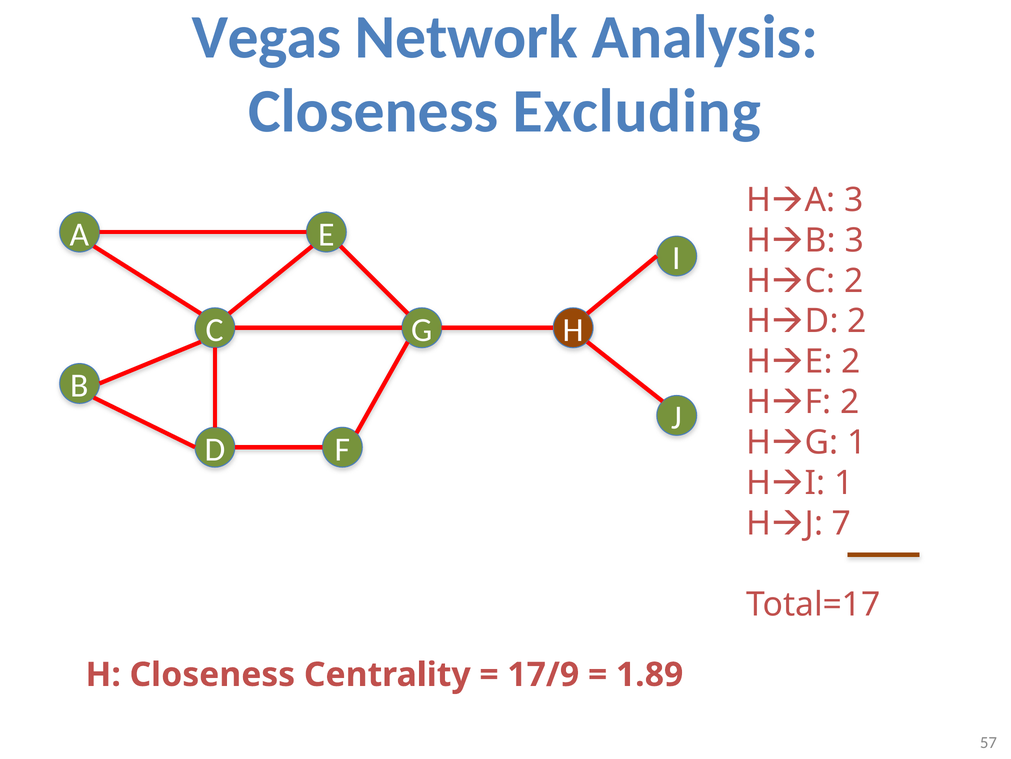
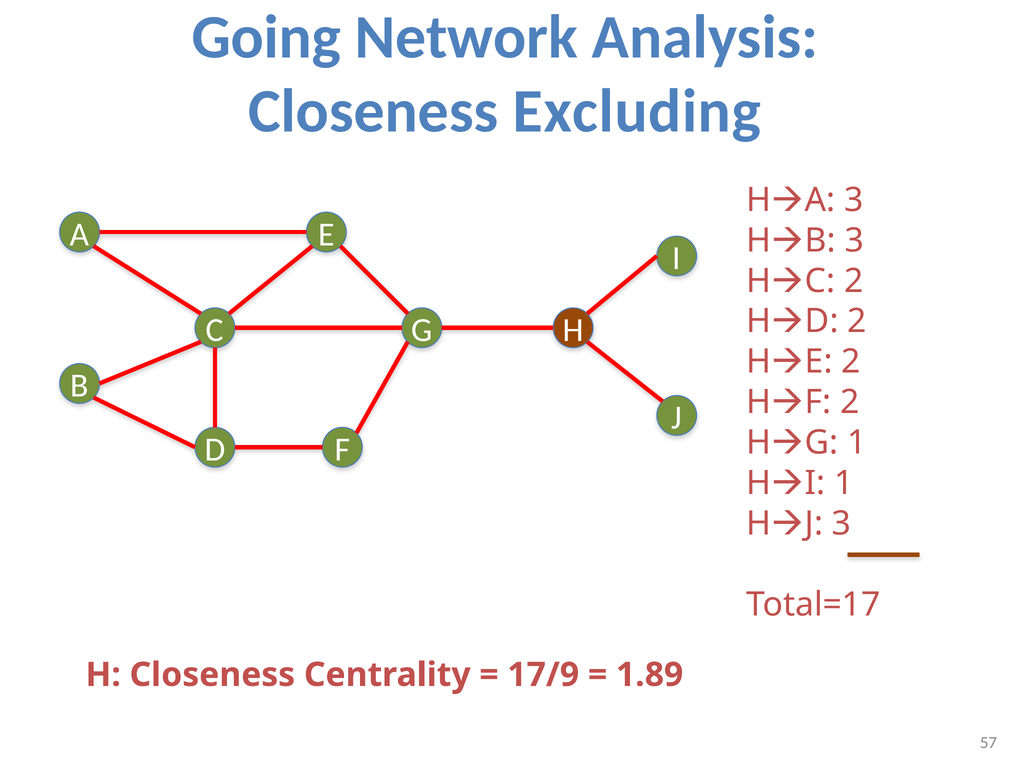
Vegas: Vegas -> Going
HJ 7: 7 -> 3
